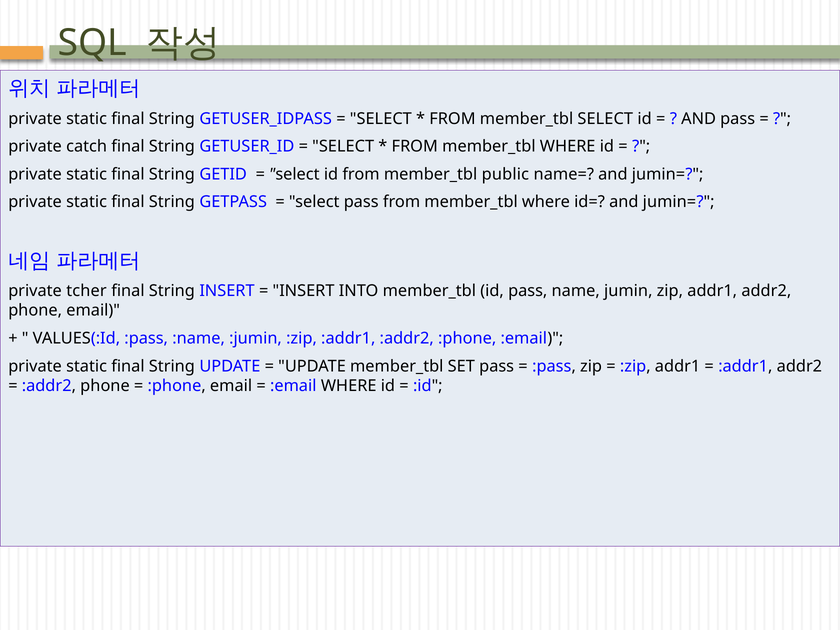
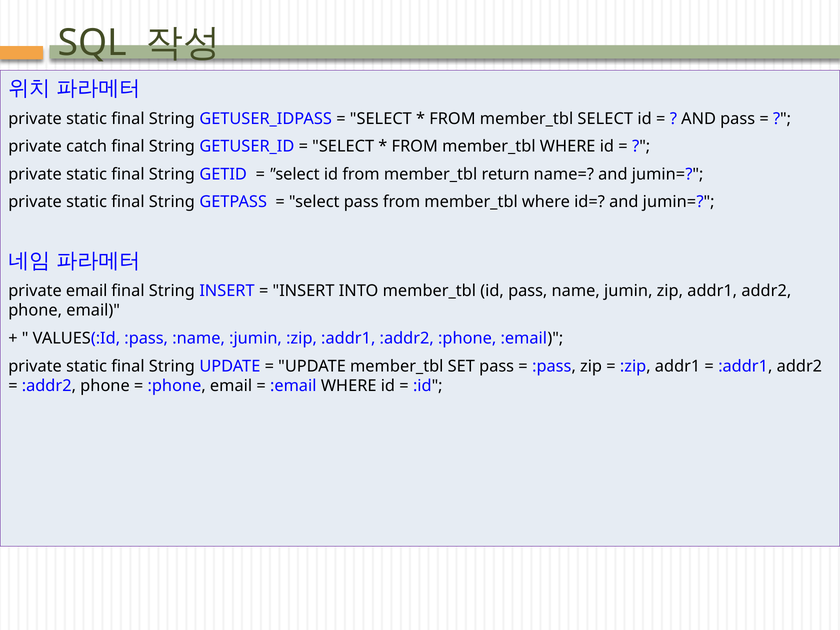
public: public -> return
private tcher: tcher -> email
